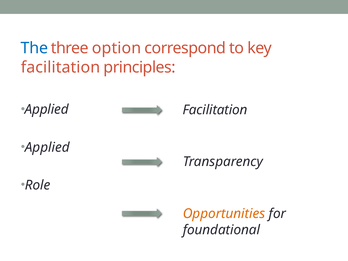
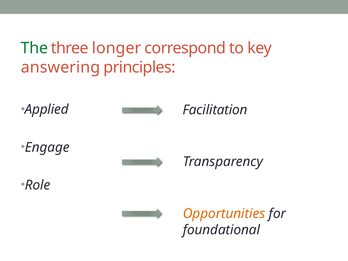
The colour: blue -> green
option: option -> longer
facilitation at (61, 67): facilitation -> answering
Applied at (47, 147): Applied -> Engage
